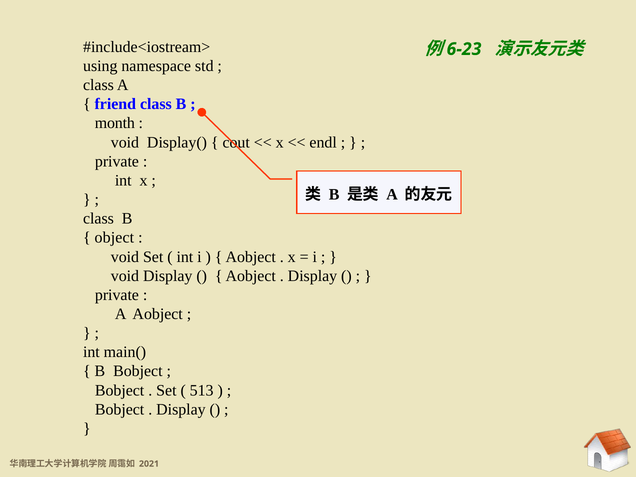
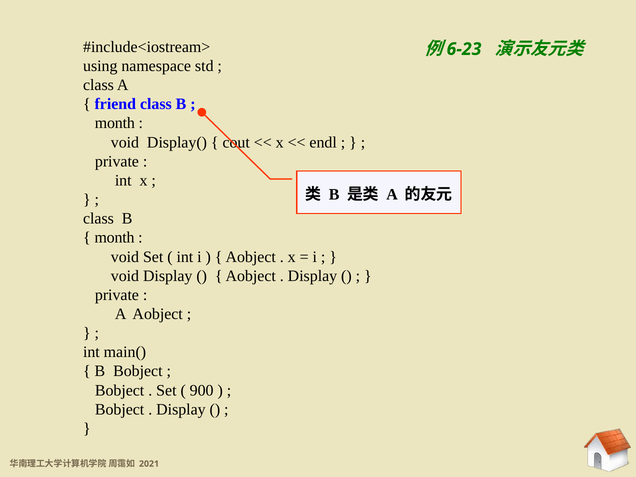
object at (114, 238): object -> month
513: 513 -> 900
